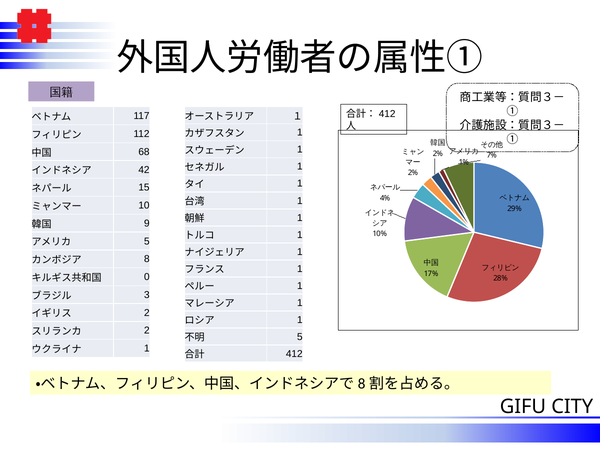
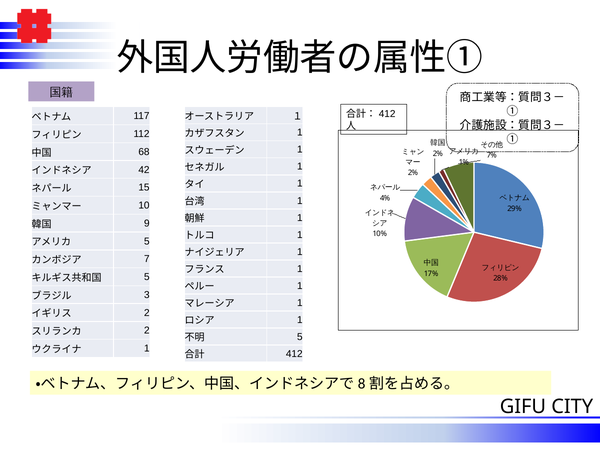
8: 8 -> 7
0 at (147, 277): 0 -> 5
